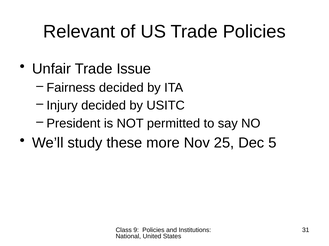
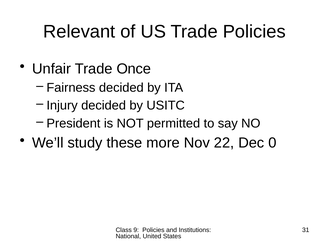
Issue: Issue -> Once
25: 25 -> 22
5: 5 -> 0
